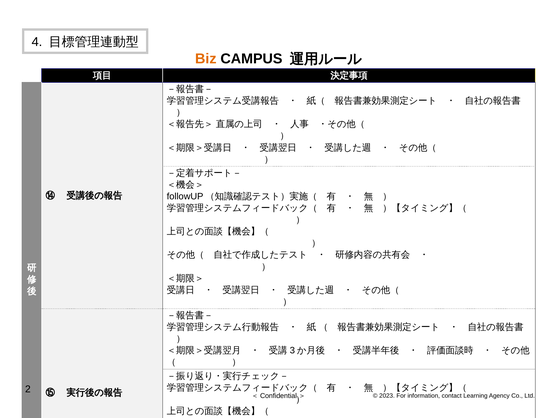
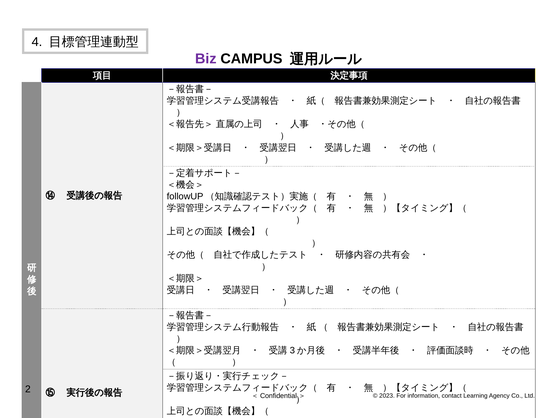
Biz colour: orange -> purple
